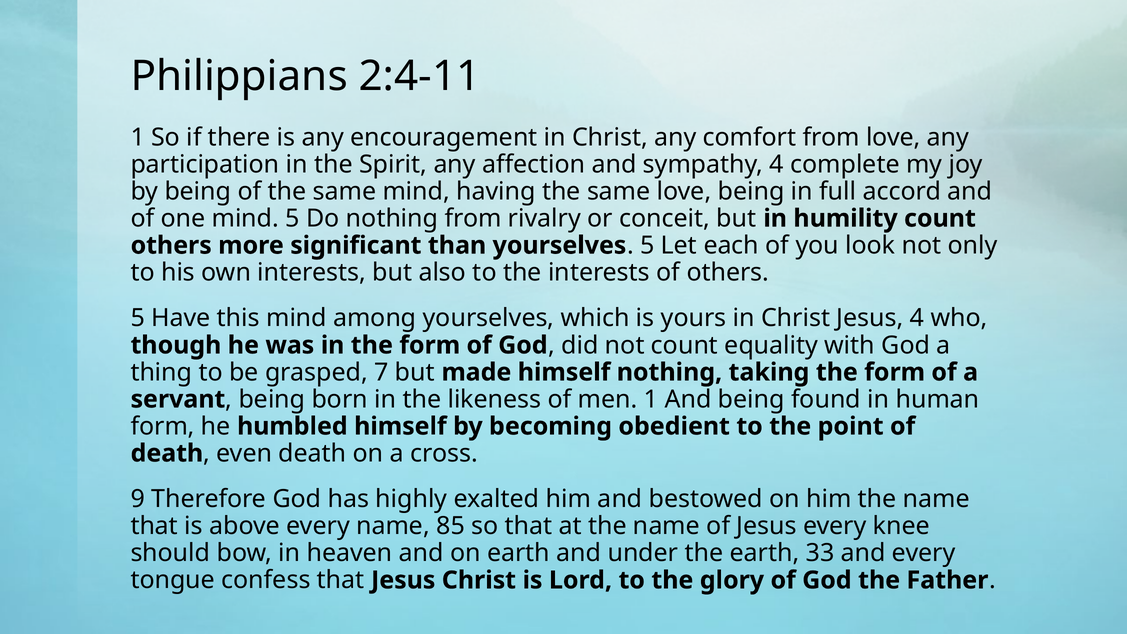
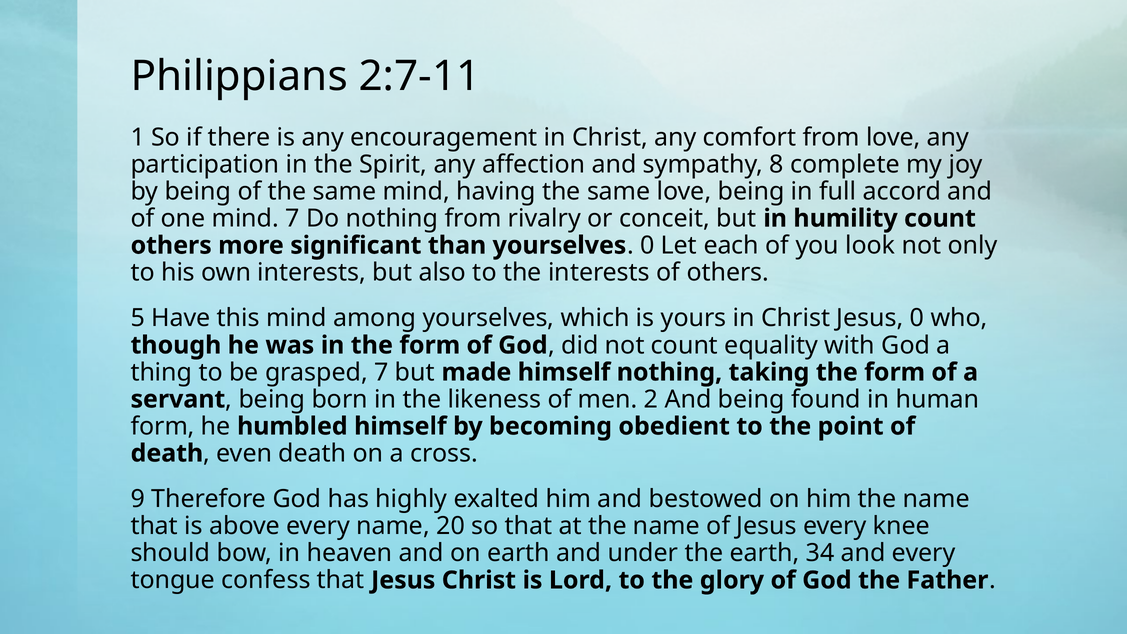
2:4-11: 2:4-11 -> 2:7-11
sympathy 4: 4 -> 8
mind 5: 5 -> 7
yourselves 5: 5 -> 0
Jesus 4: 4 -> 0
men 1: 1 -> 2
85: 85 -> 20
33: 33 -> 34
